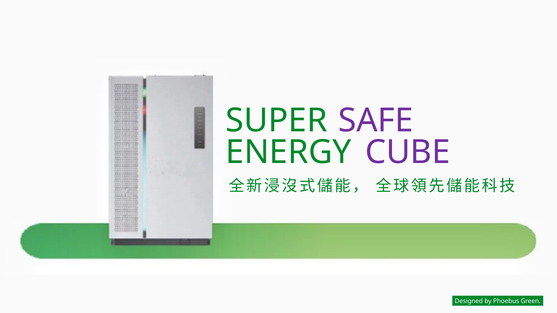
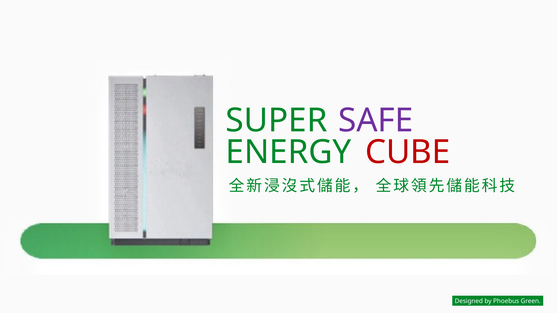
CUBE colour: purple -> red
